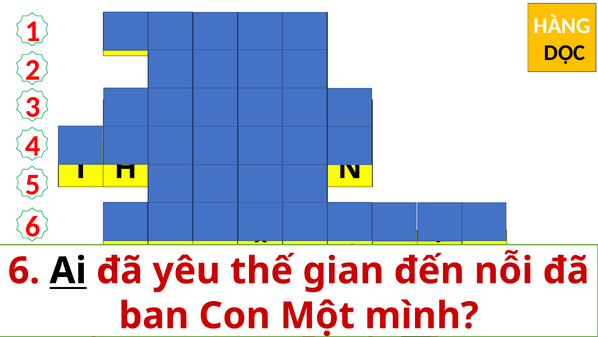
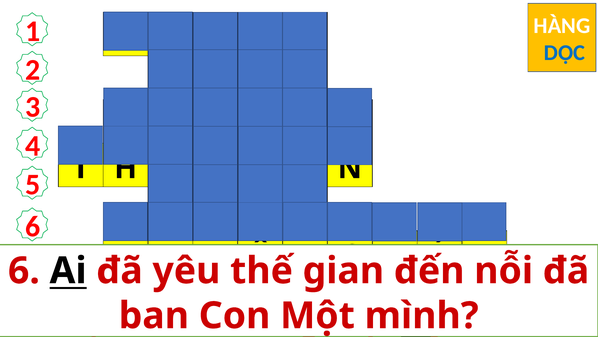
DỌC colour: black -> blue
